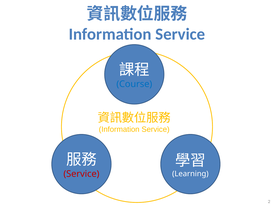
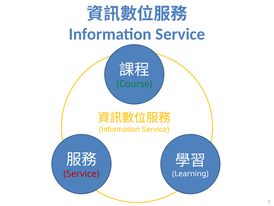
Course colour: blue -> green
